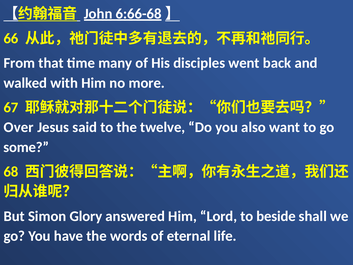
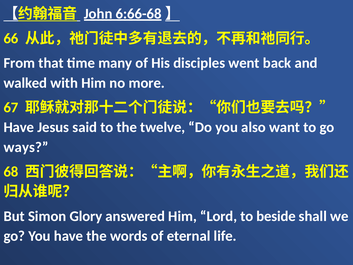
Over at (19, 127): Over -> Have
some: some -> ways
